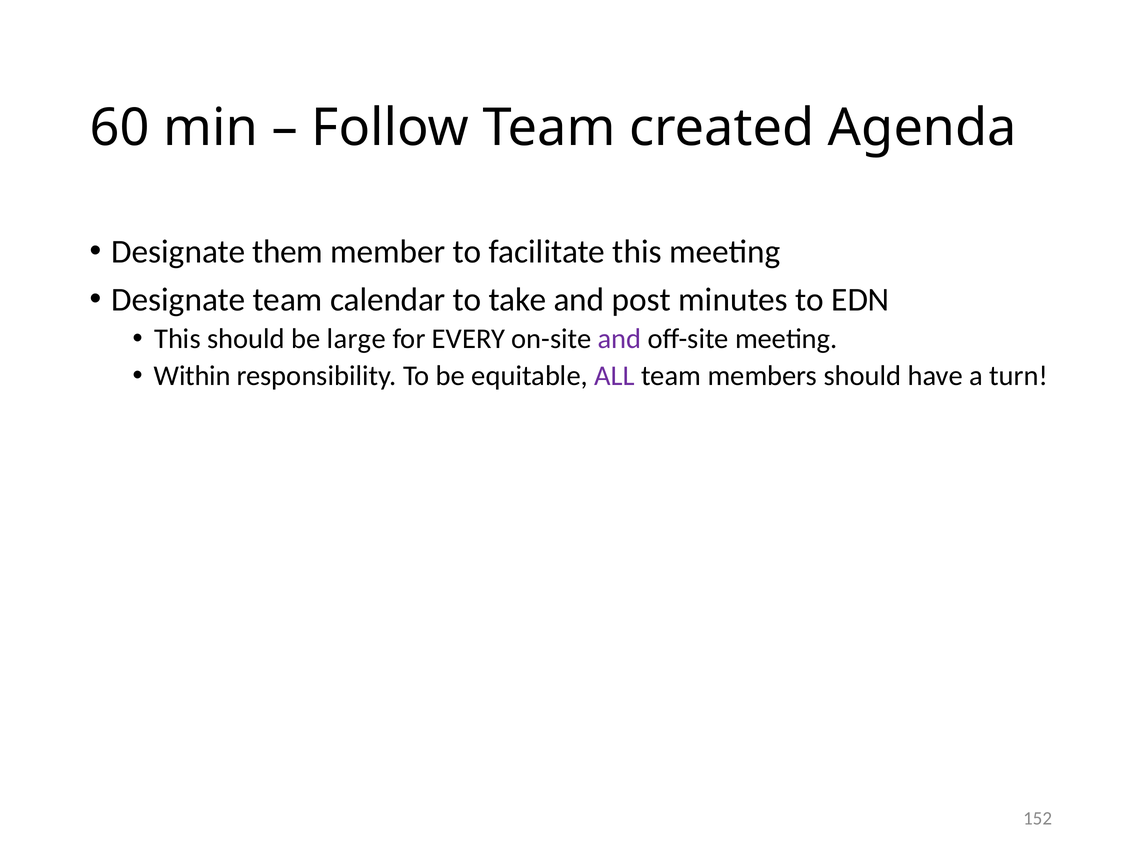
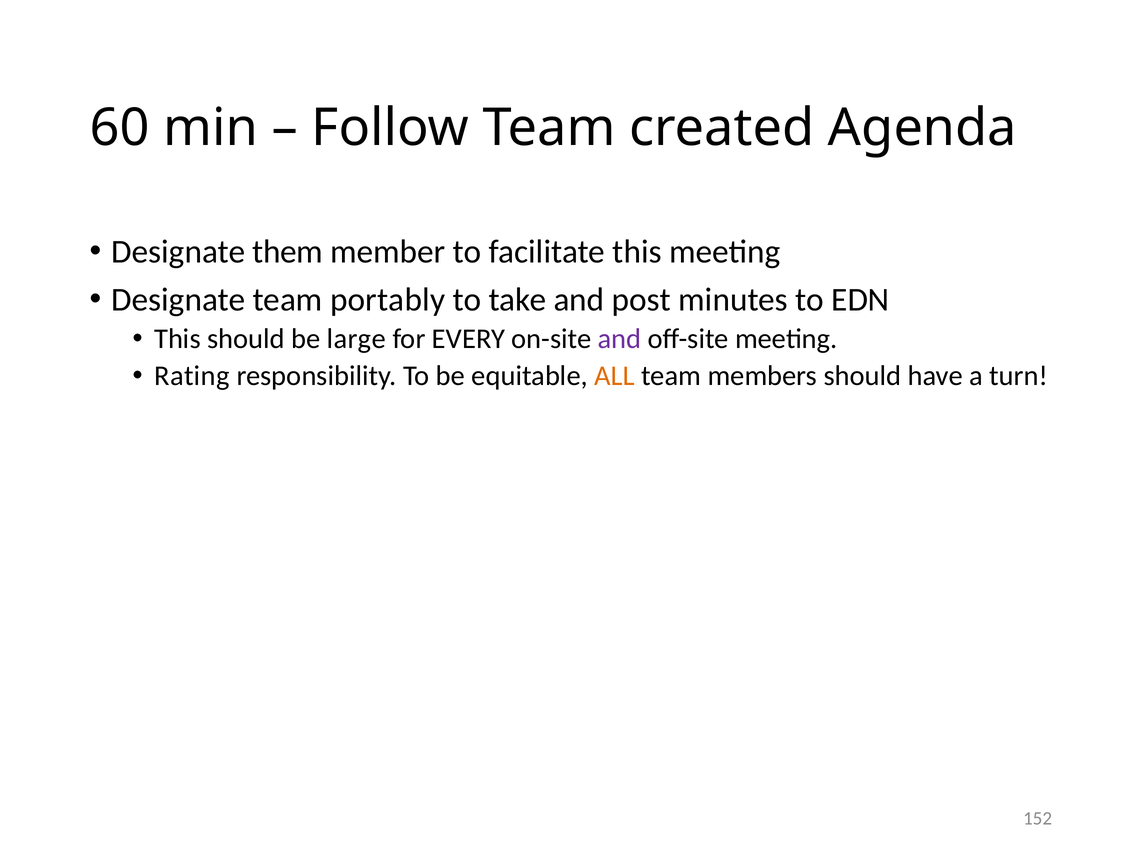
calendar: calendar -> portably
Within: Within -> Rating
ALL colour: purple -> orange
